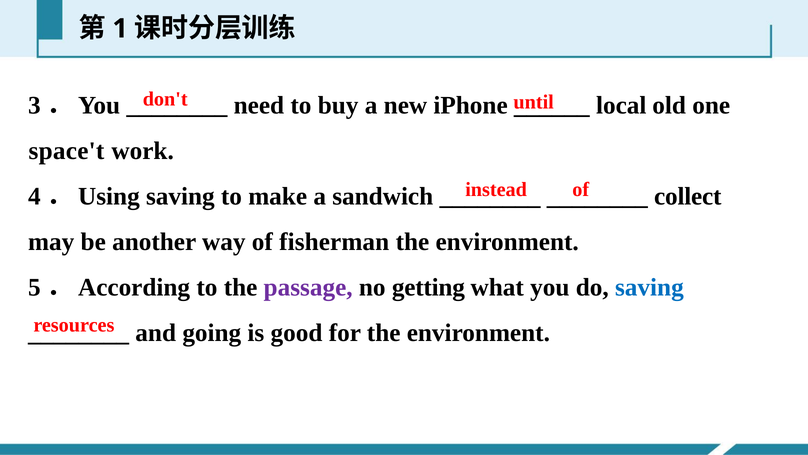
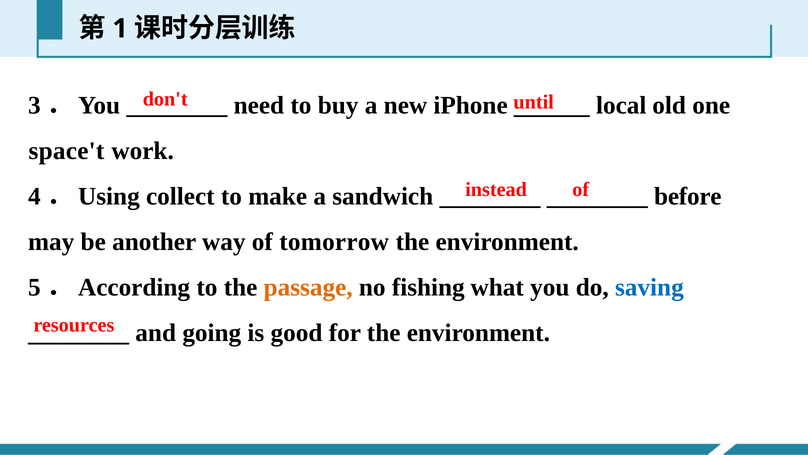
saving at (180, 196): saving -> collect
collect: collect -> before
fisherman: fisherman -> tomorrow
passage colour: purple -> orange
getting: getting -> fishing
